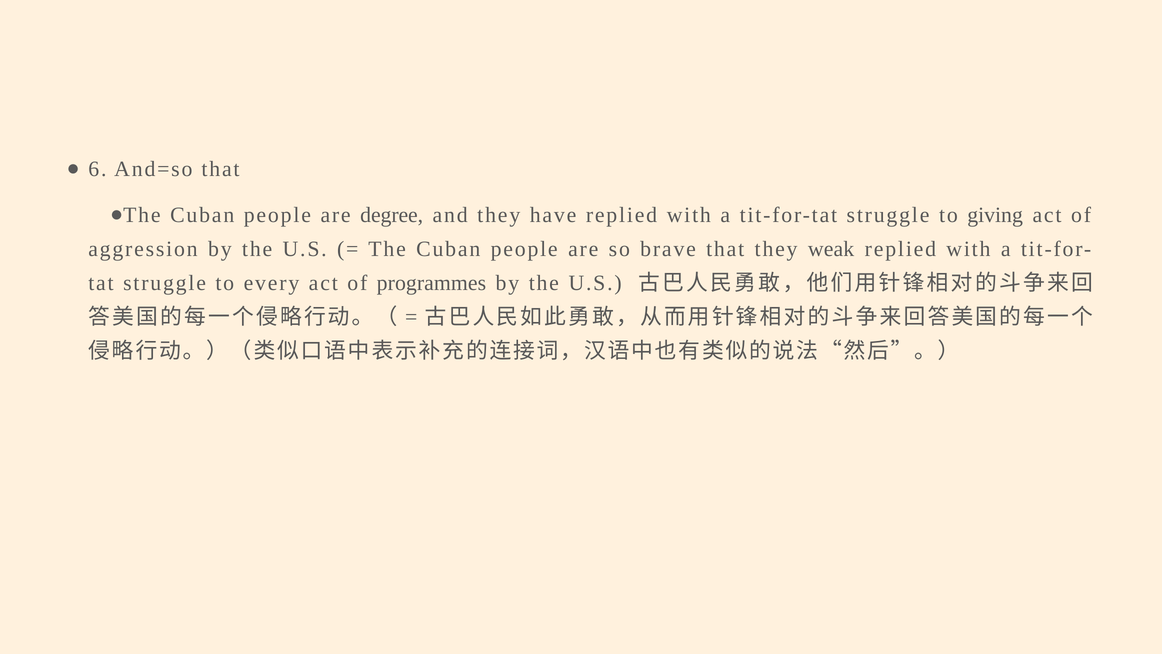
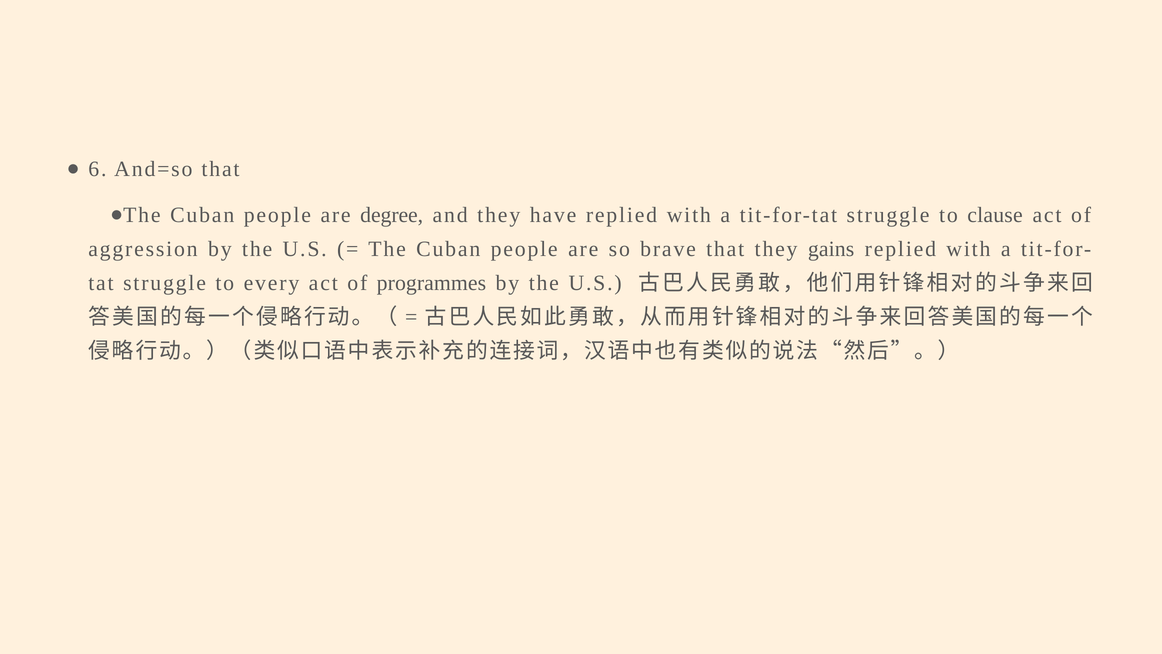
giving: giving -> clause
weak: weak -> gains
